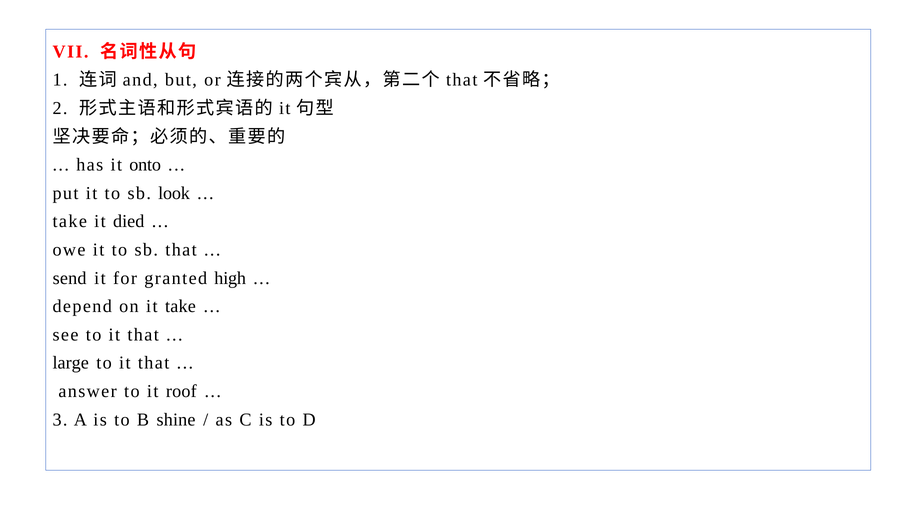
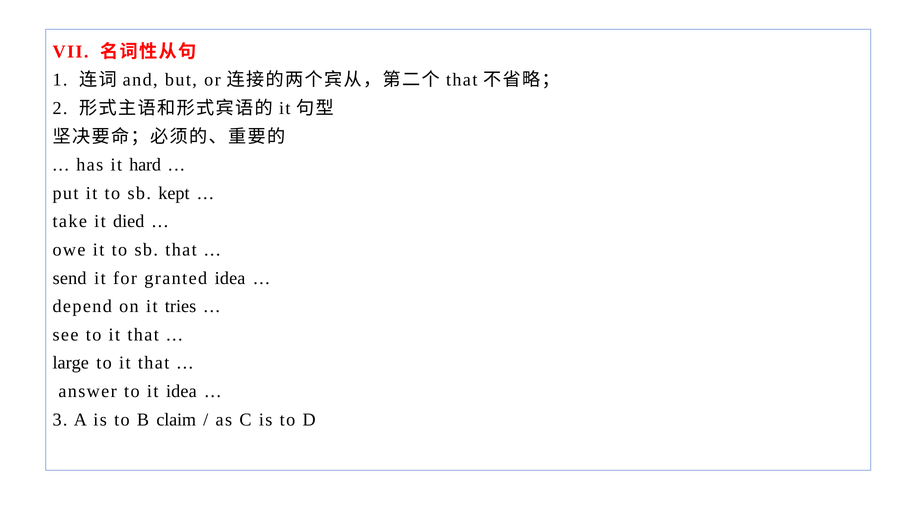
onto: onto -> hard
look: look -> kept
granted high: high -> idea
it take: take -> tries
it roof: roof -> idea
shine: shine -> claim
